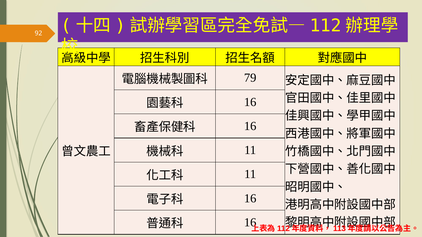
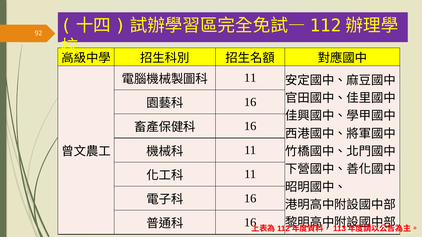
79 at (250, 78): 79 -> 11
